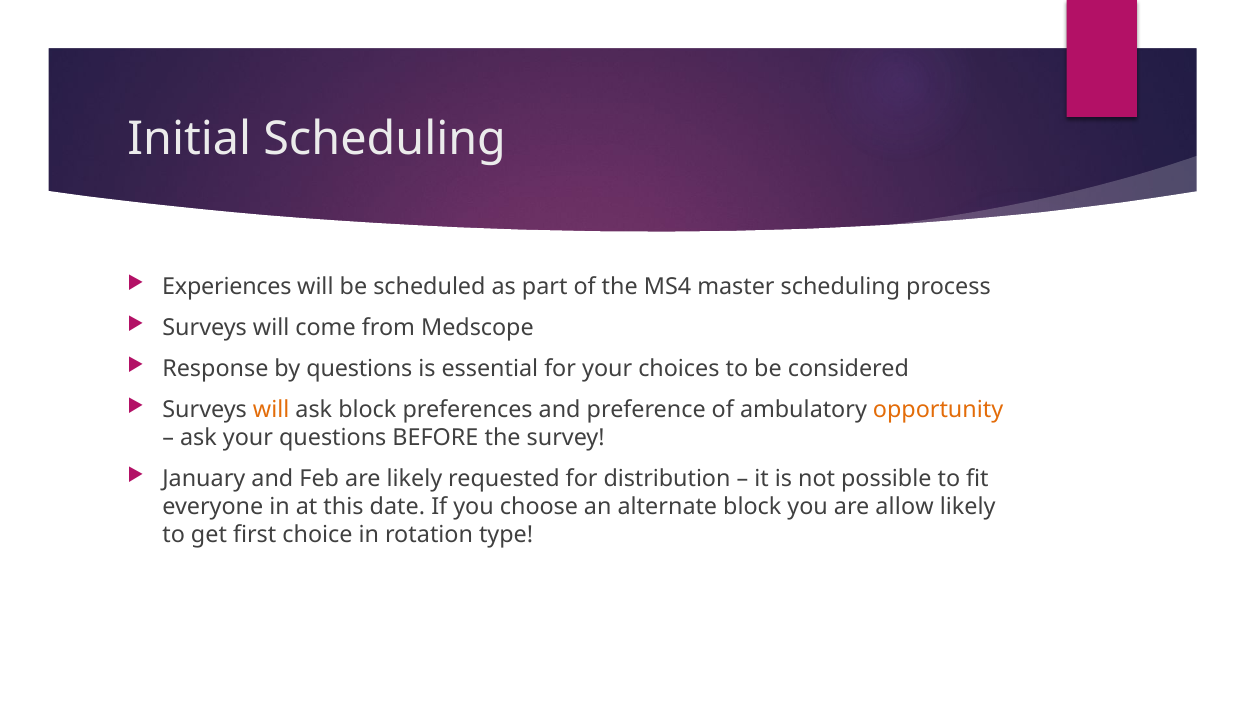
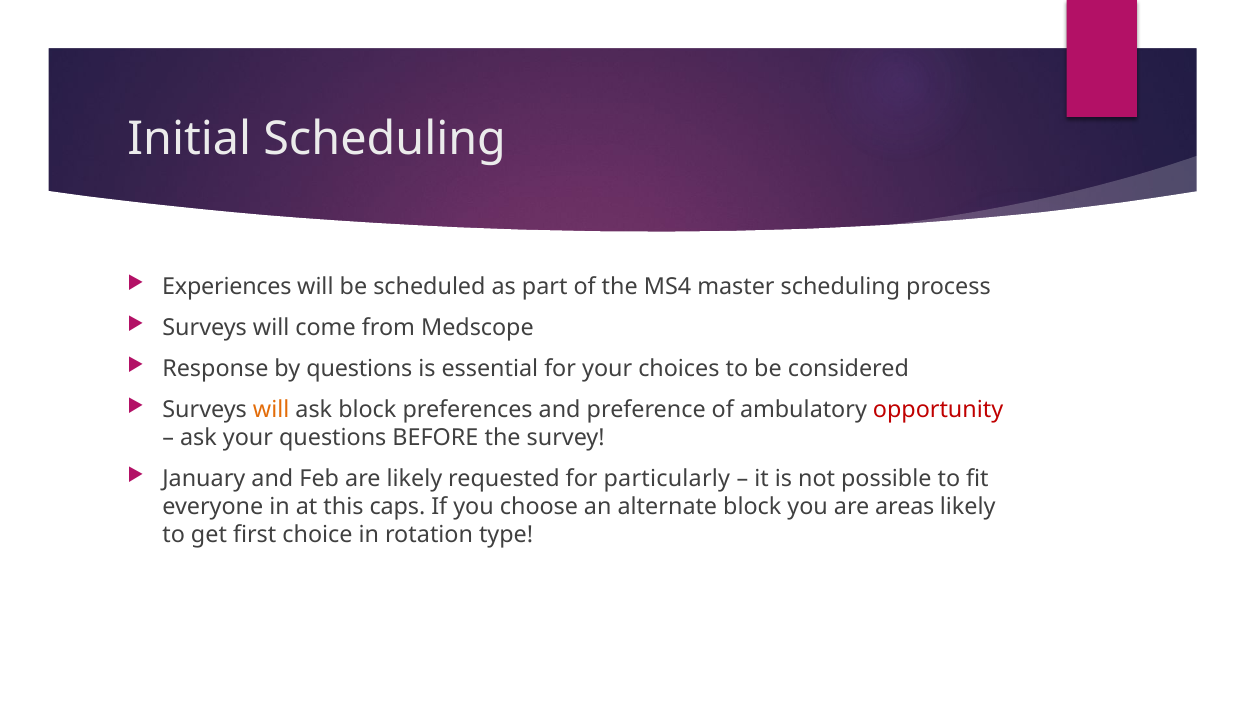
opportunity colour: orange -> red
distribution: distribution -> particularly
date: date -> caps
allow: allow -> areas
